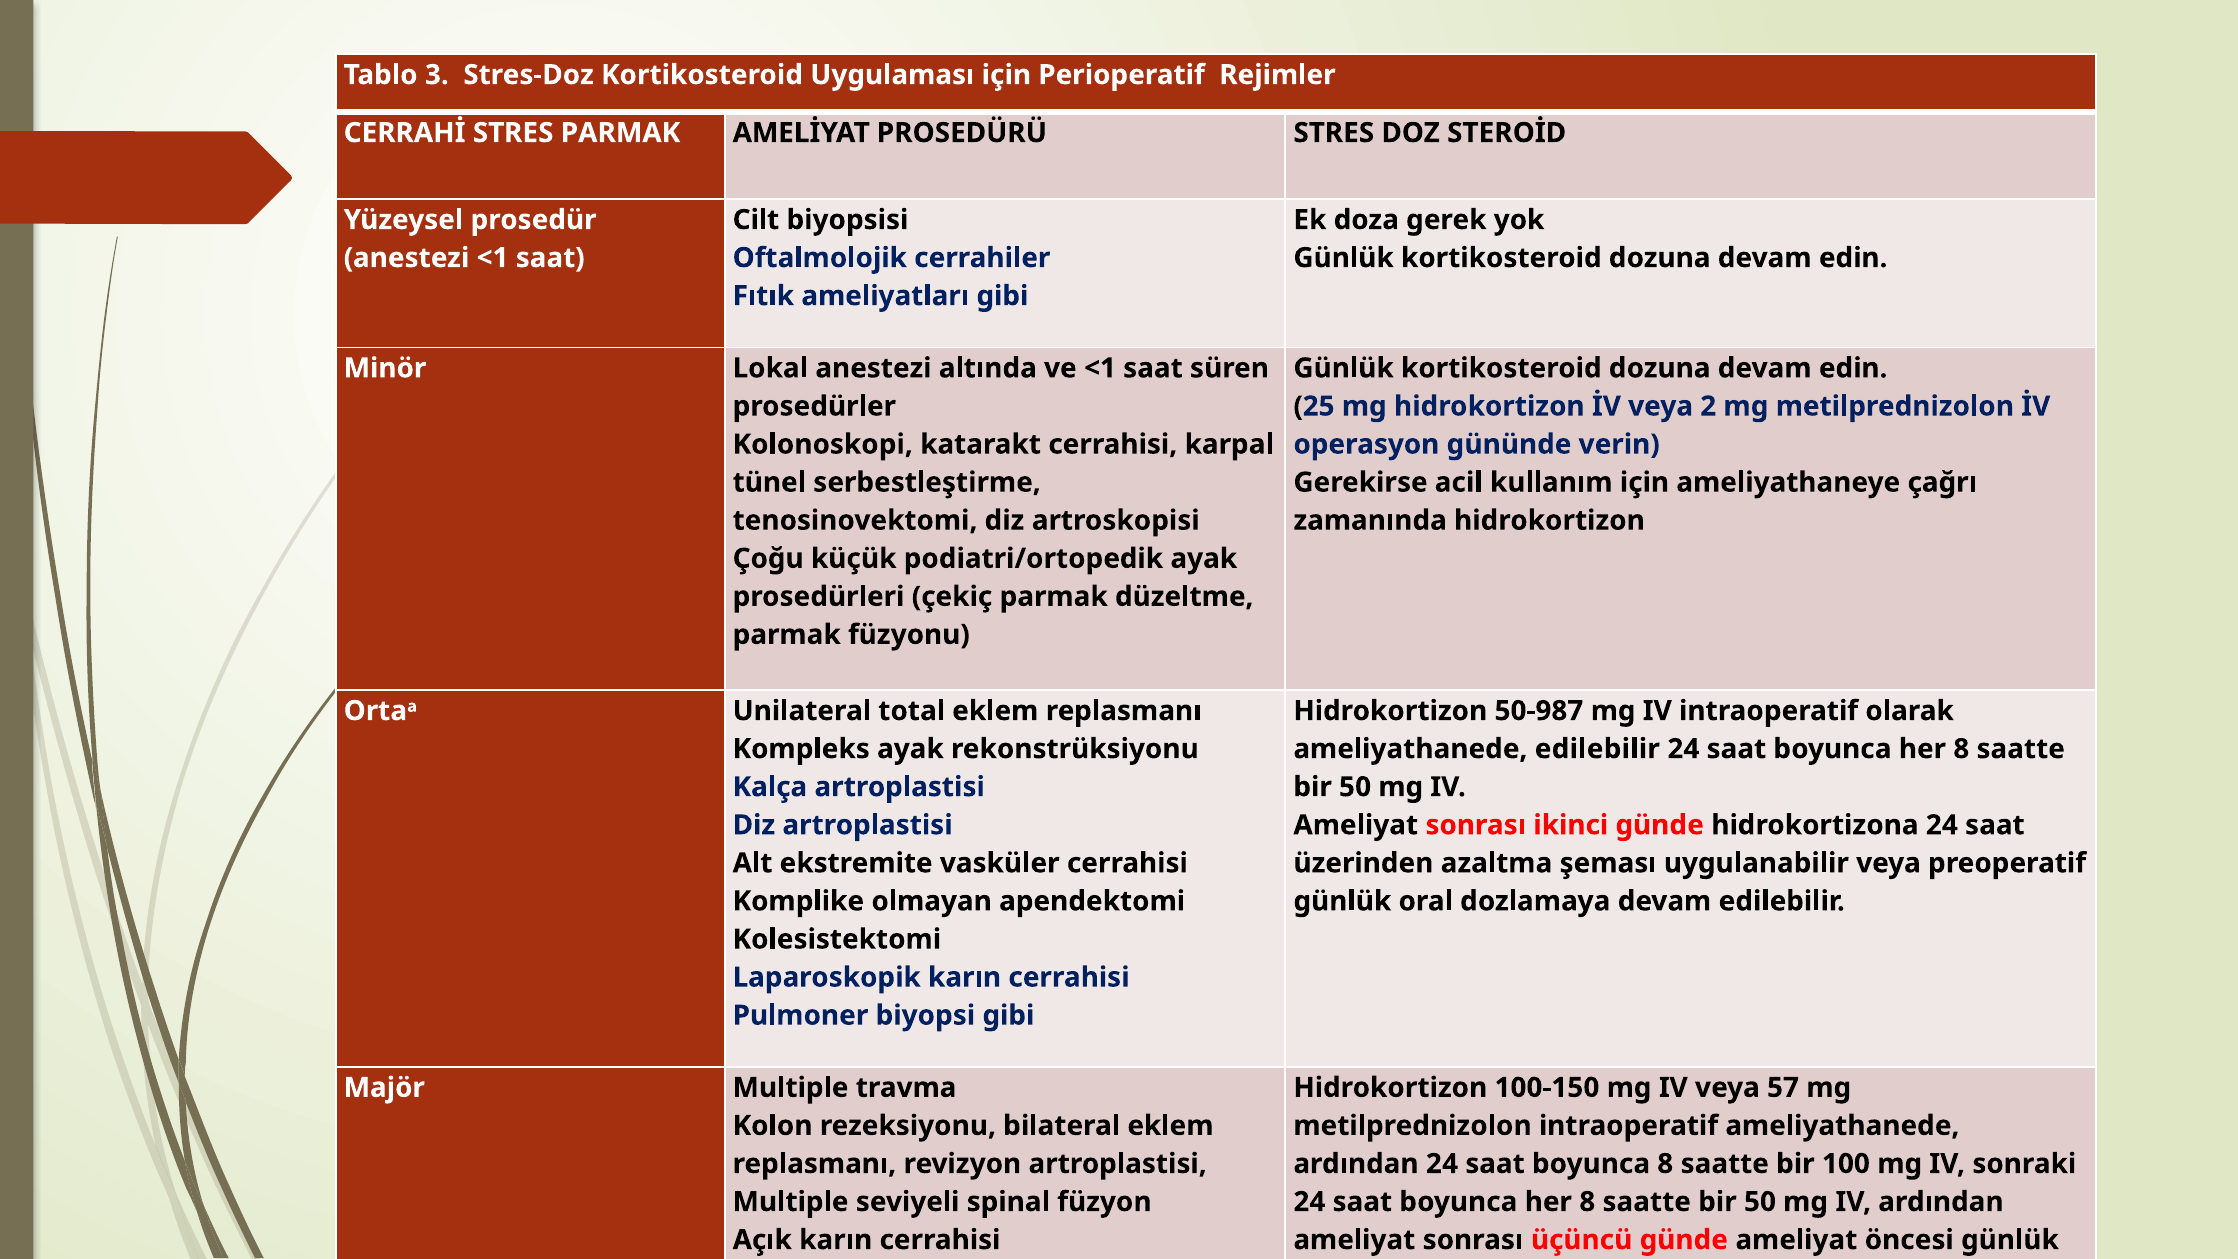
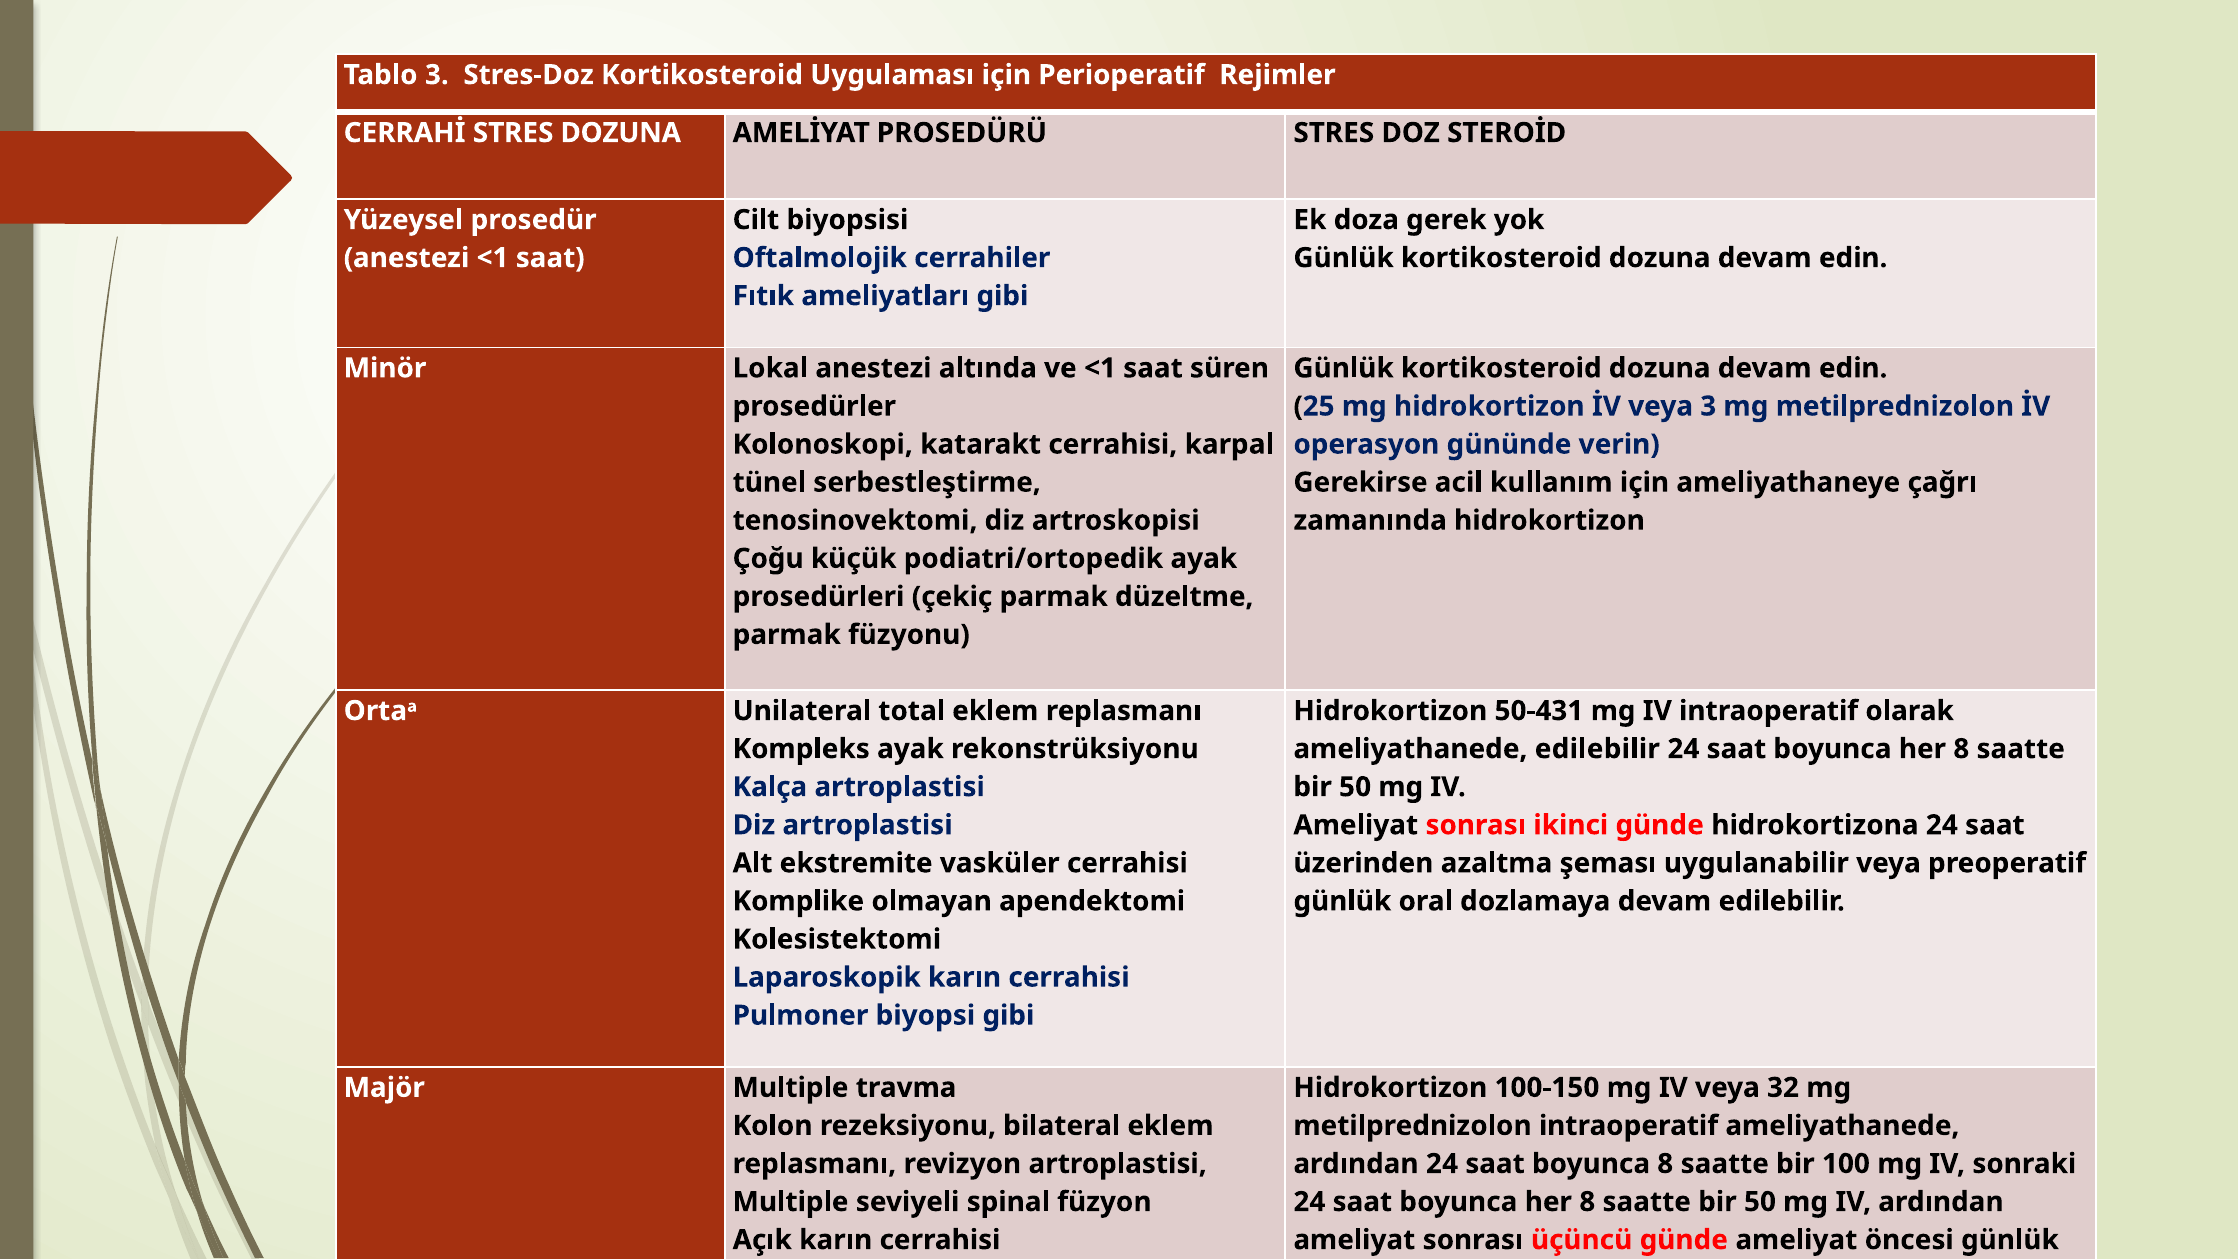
STRES PARMAK: PARMAK -> DOZUNA
veya 2: 2 -> 3
50-987: 50-987 -> 50-431
57: 57 -> 32
